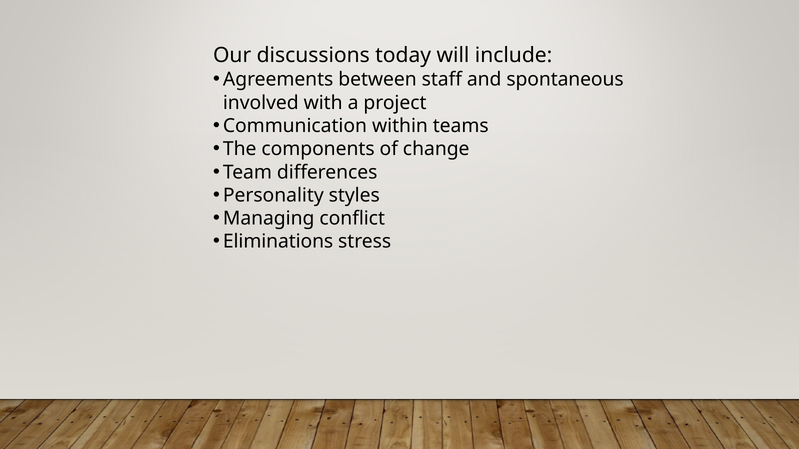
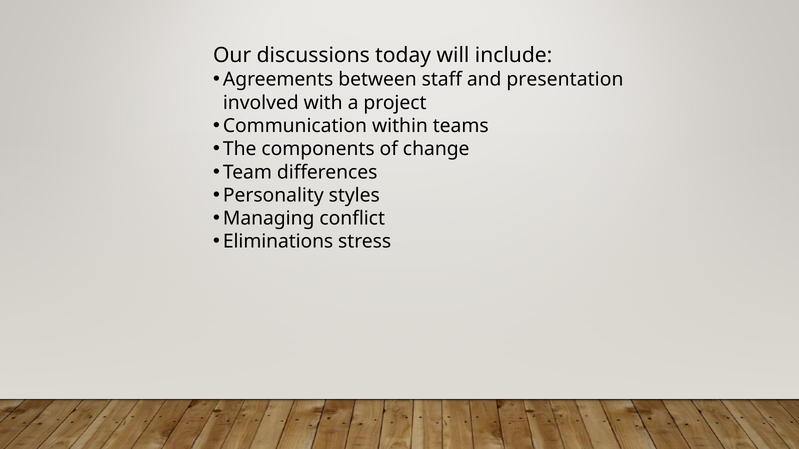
spontaneous: spontaneous -> presentation
